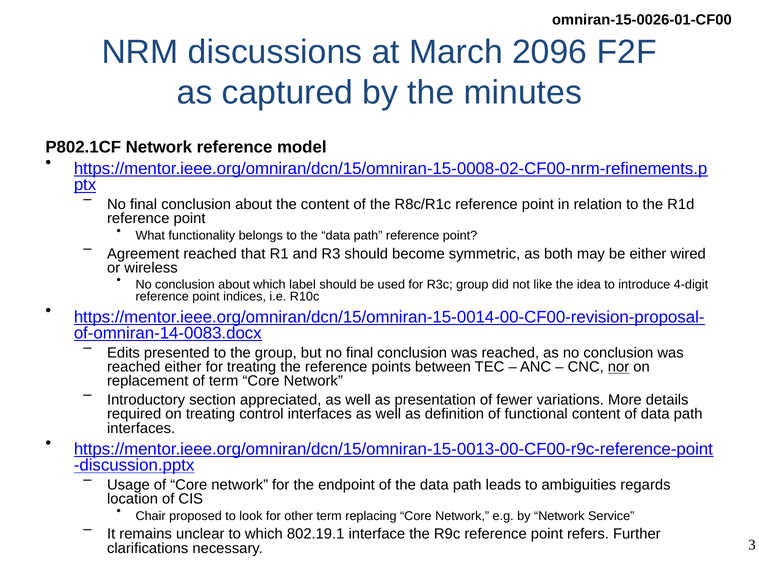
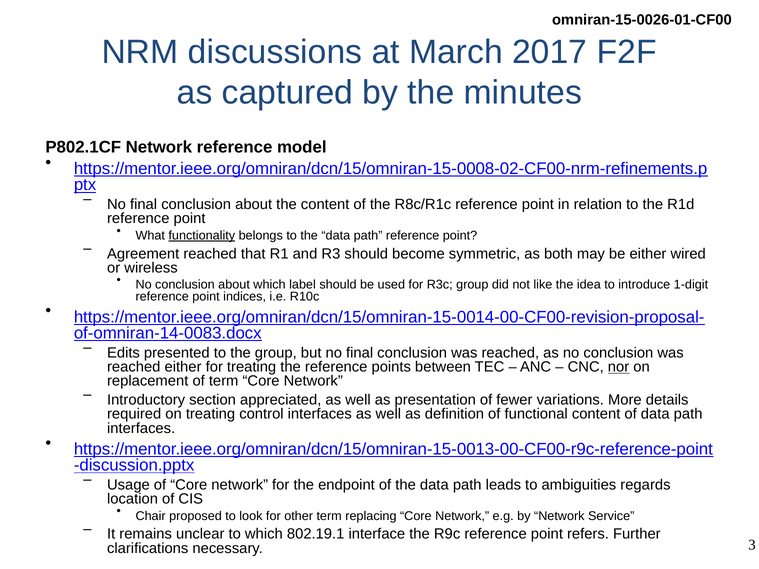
2096: 2096 -> 2017
functionality underline: none -> present
4-digit: 4-digit -> 1-digit
